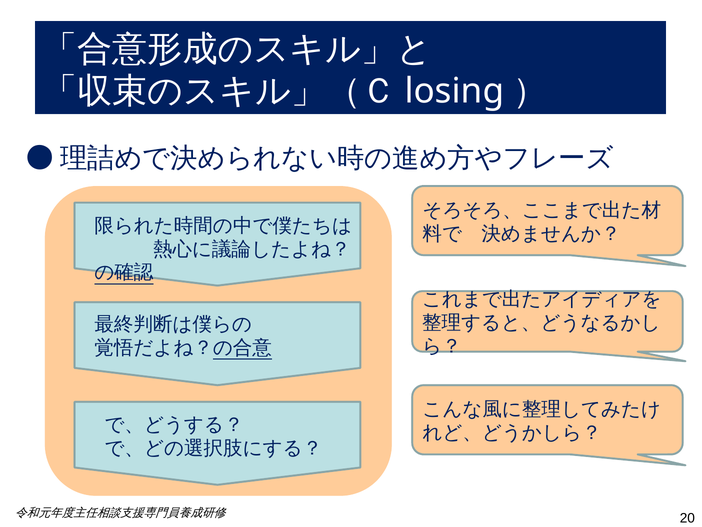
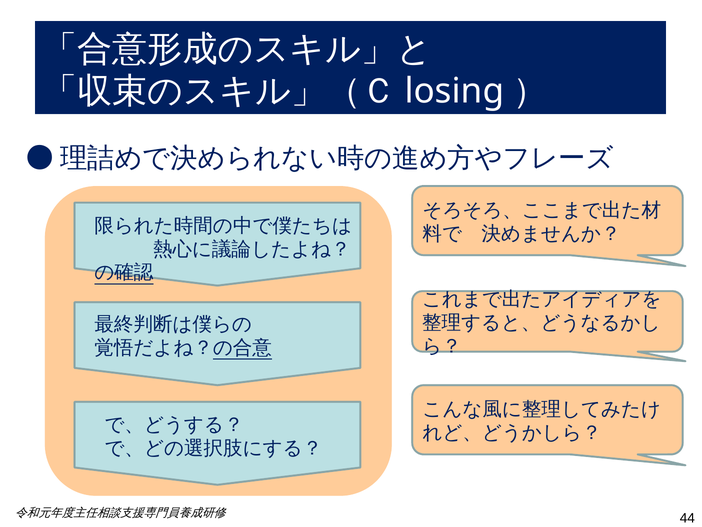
20: 20 -> 44
